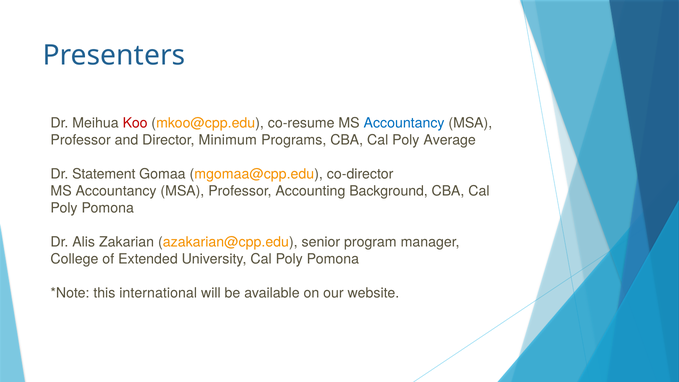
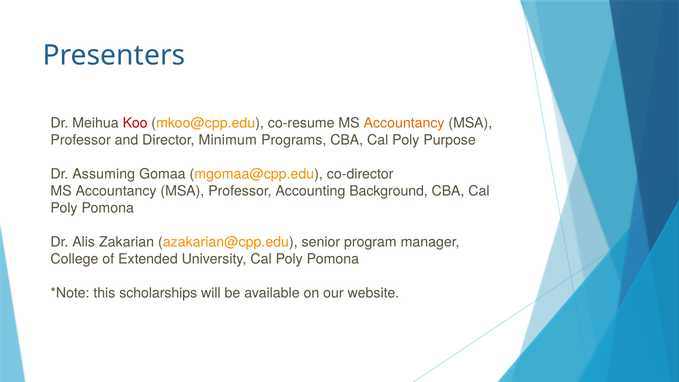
Accountancy at (404, 123) colour: blue -> orange
Average: Average -> Purpose
Statement: Statement -> Assuming
international: international -> scholarships
